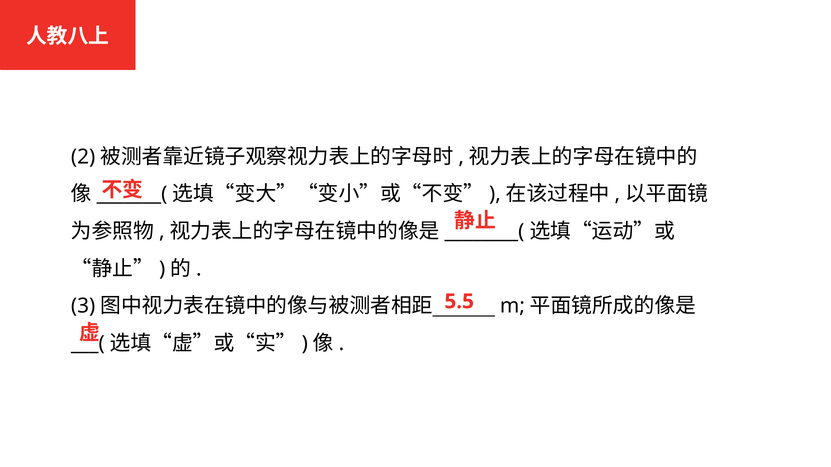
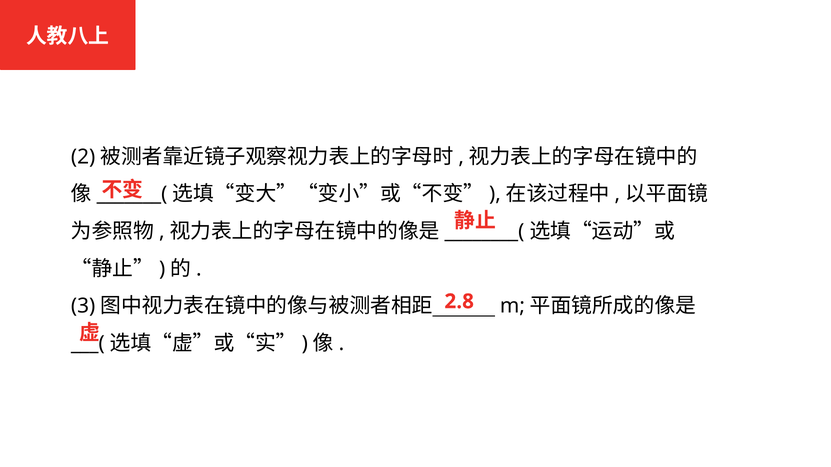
5.5: 5.5 -> 2.8
